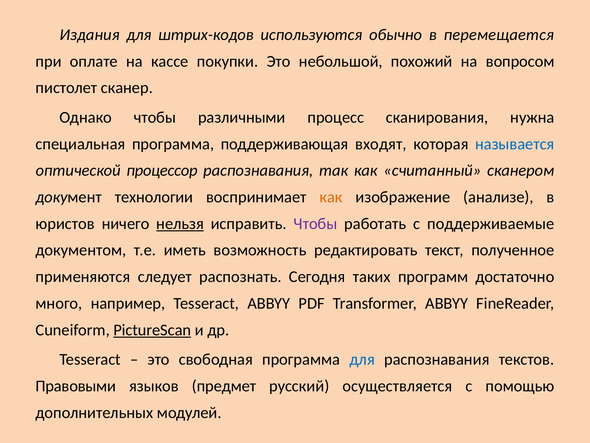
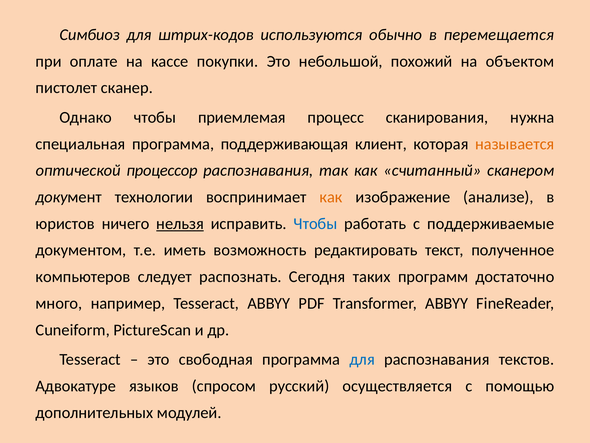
Издания: Издания -> Симбиоз
вопросом: вопросом -> объектом
различными: различными -> приемлемая
входят: входят -> клиент
называется colour: blue -> orange
Чтобы at (315, 223) colour: purple -> blue
применяются: применяются -> компьютеров
PictureScan underline: present -> none
Правовыми: Правовыми -> Адвокатуре
предмет: предмет -> спросом
